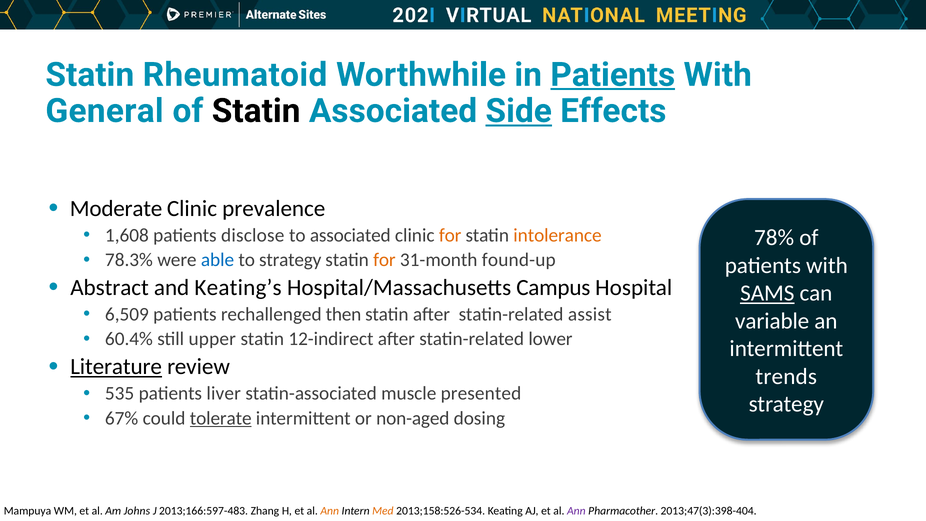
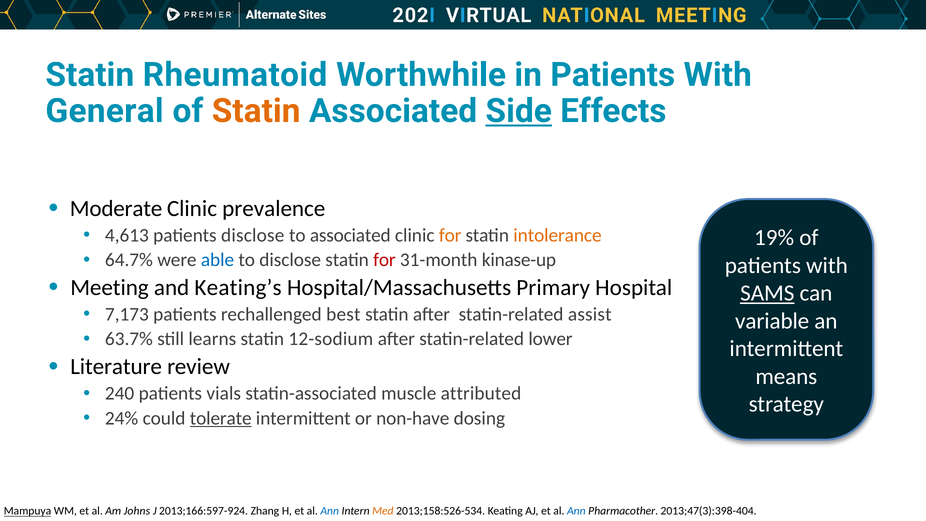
Patients at (613, 75) underline: present -> none
Statin at (256, 111) colour: black -> orange
1,608: 1,608 -> 4,613
78%: 78% -> 19%
78.3%: 78.3% -> 64.7%
to strategy: strategy -> disclose
for at (384, 260) colour: orange -> red
found-up: found-up -> kinase-up
Abstract: Abstract -> Meeting
Campus: Campus -> Primary
6,509: 6,509 -> 7,173
then: then -> best
60.4%: 60.4% -> 63.7%
upper: upper -> learns
12-indirect: 12-indirect -> 12-sodium
Literature underline: present -> none
trends: trends -> means
535: 535 -> 240
liver: liver -> vials
presented: presented -> attributed
67%: 67% -> 24%
non-aged: non-aged -> non-have
Mampuya underline: none -> present
2013;166:597-483: 2013;166:597-483 -> 2013;166:597-924
Ann at (330, 511) colour: orange -> blue
Ann at (576, 511) colour: purple -> blue
